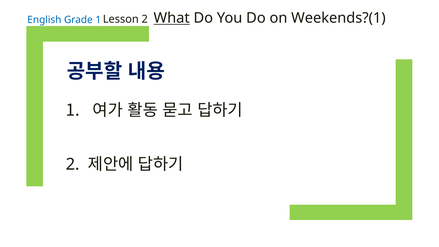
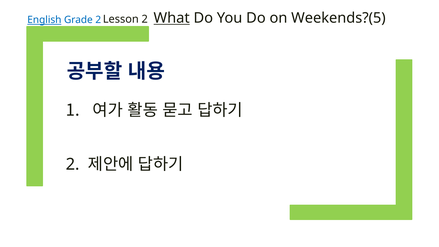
Weekends?(1: Weekends?(1 -> Weekends?(5
English underline: none -> present
Grade 1: 1 -> 2
